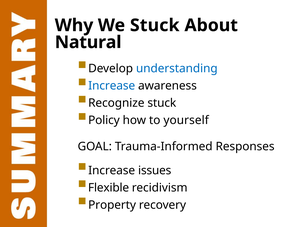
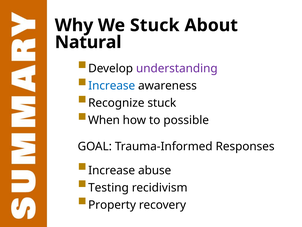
understanding colour: blue -> purple
Policy: Policy -> When
yourself: yourself -> possible
issues: issues -> abuse
Flexible: Flexible -> Testing
